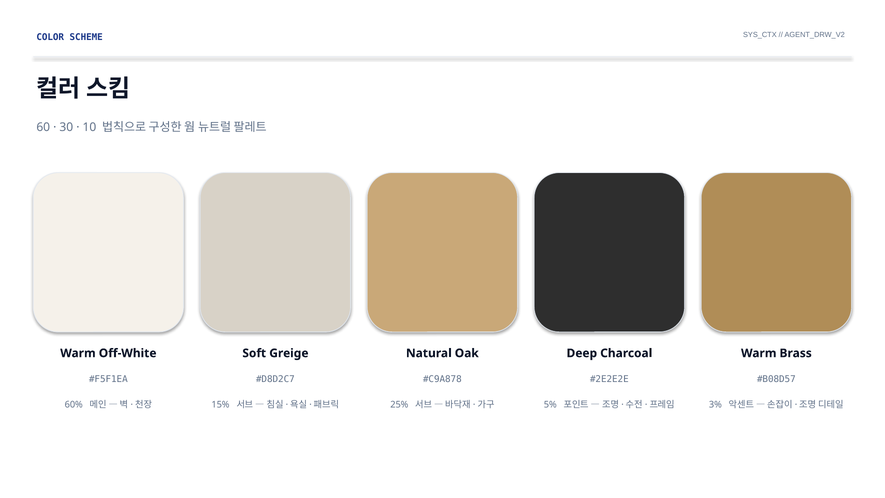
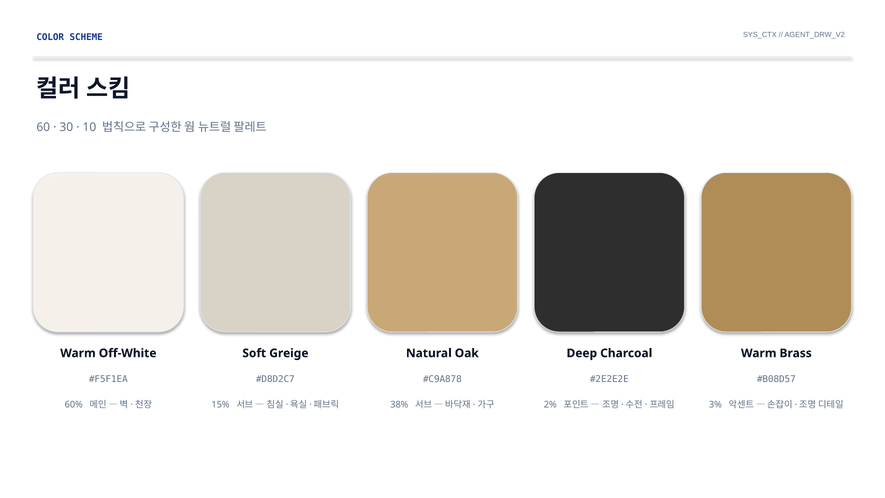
25%: 25% -> 38%
5%: 5% -> 2%
